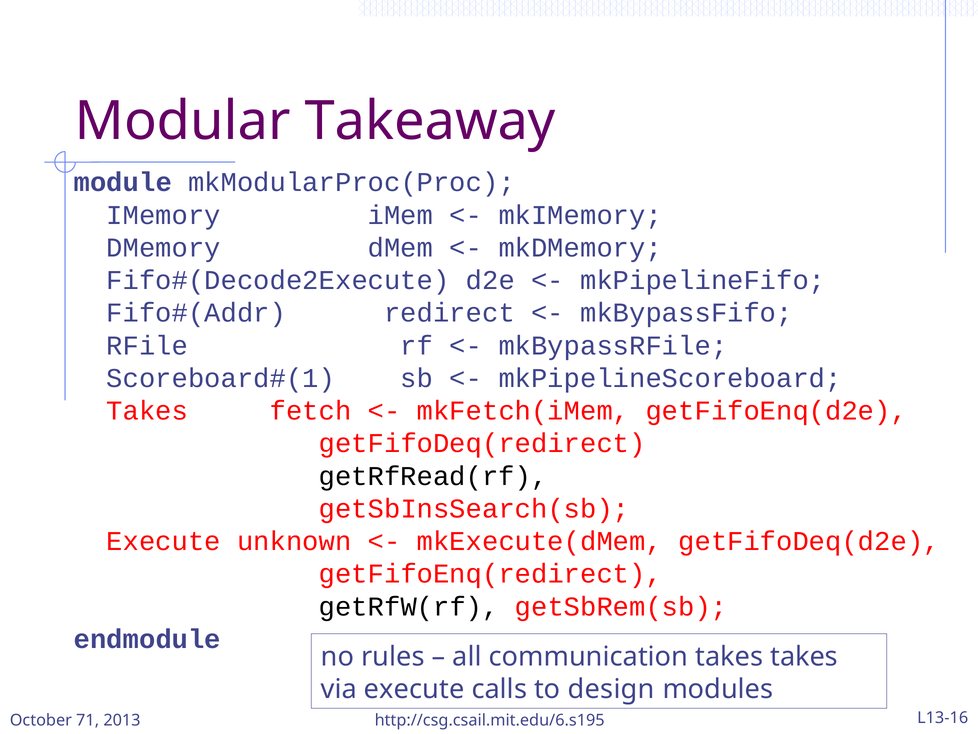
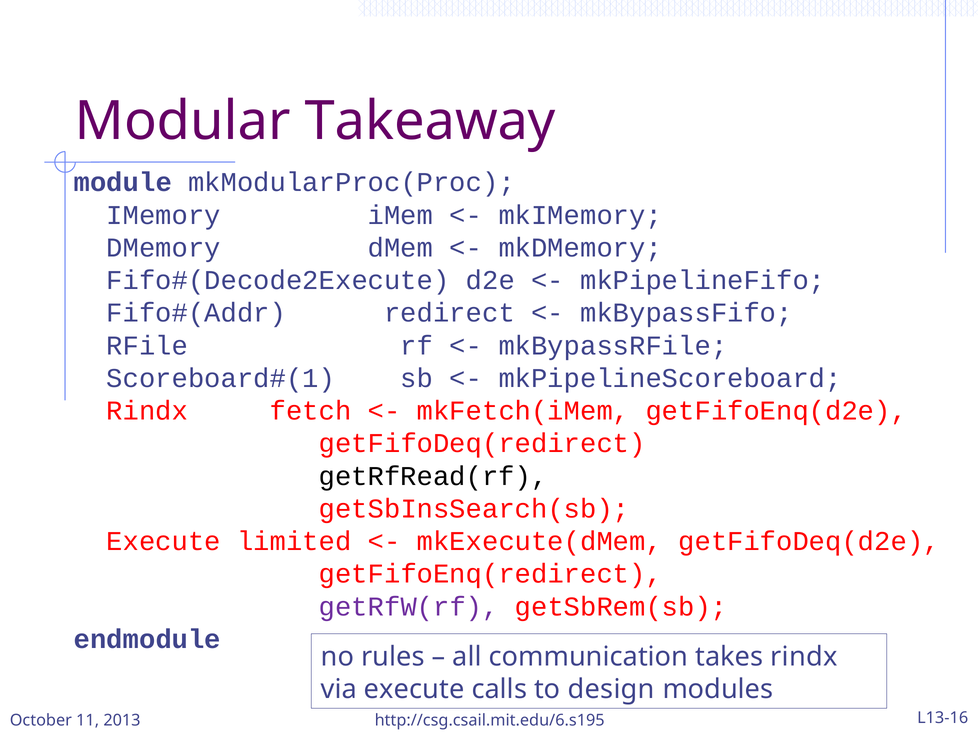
Takes at (147, 411): Takes -> Rindx
unknown: unknown -> limited
getRfW(rf colour: black -> purple
takes takes: takes -> rindx
71: 71 -> 11
